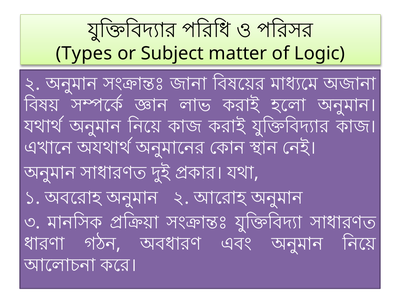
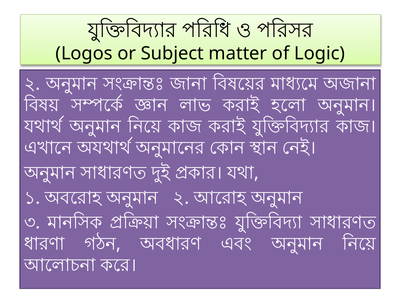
Types: Types -> Logos
